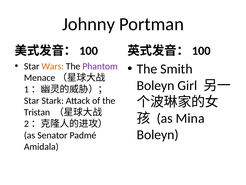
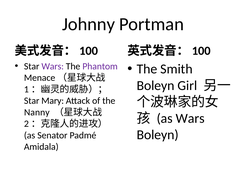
Wars at (53, 66) colour: orange -> purple
Stark: Stark -> Mary
Tristan: Tristan -> Nanny
as Mina: Mina -> Wars
